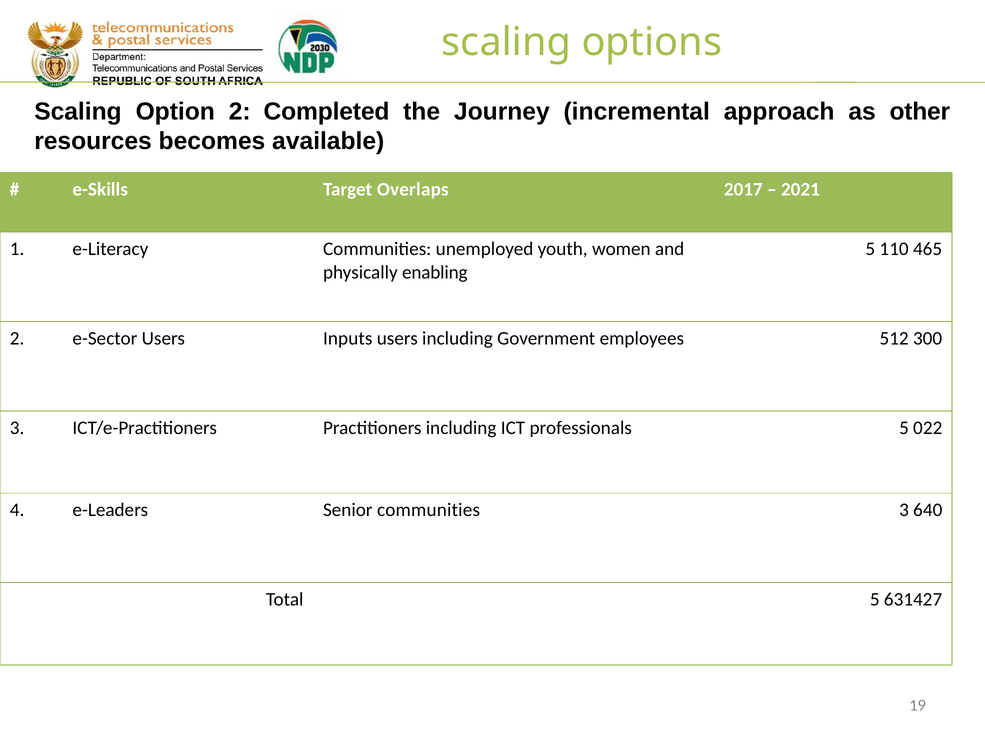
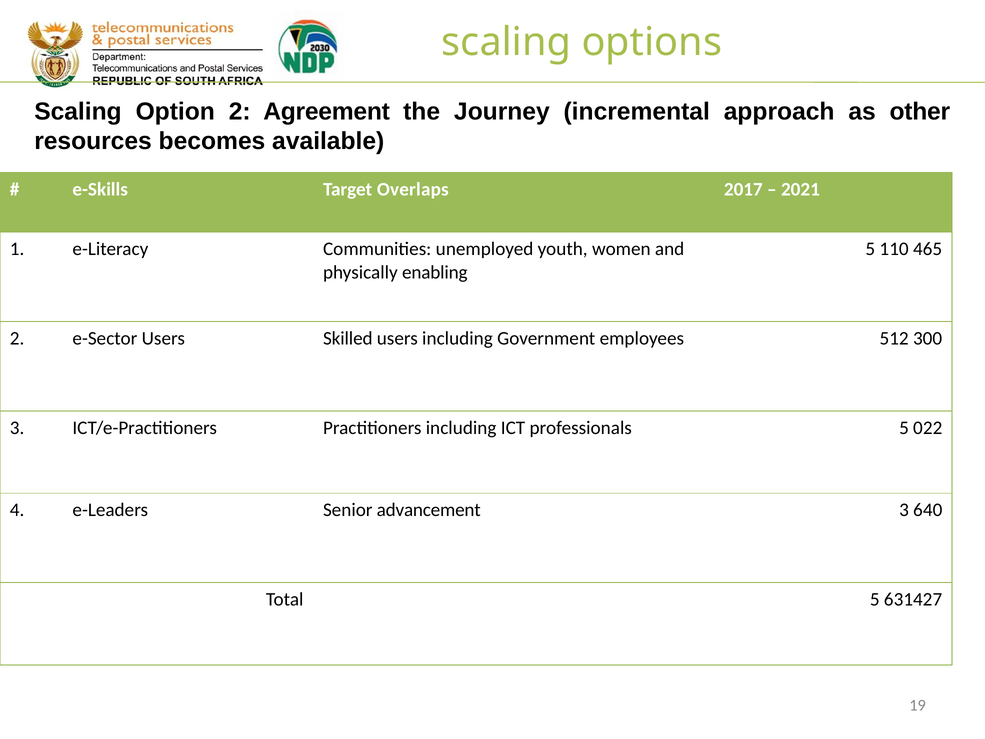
Completed: Completed -> Agreement
Inputs: Inputs -> Skilled
Senior communities: communities -> advancement
